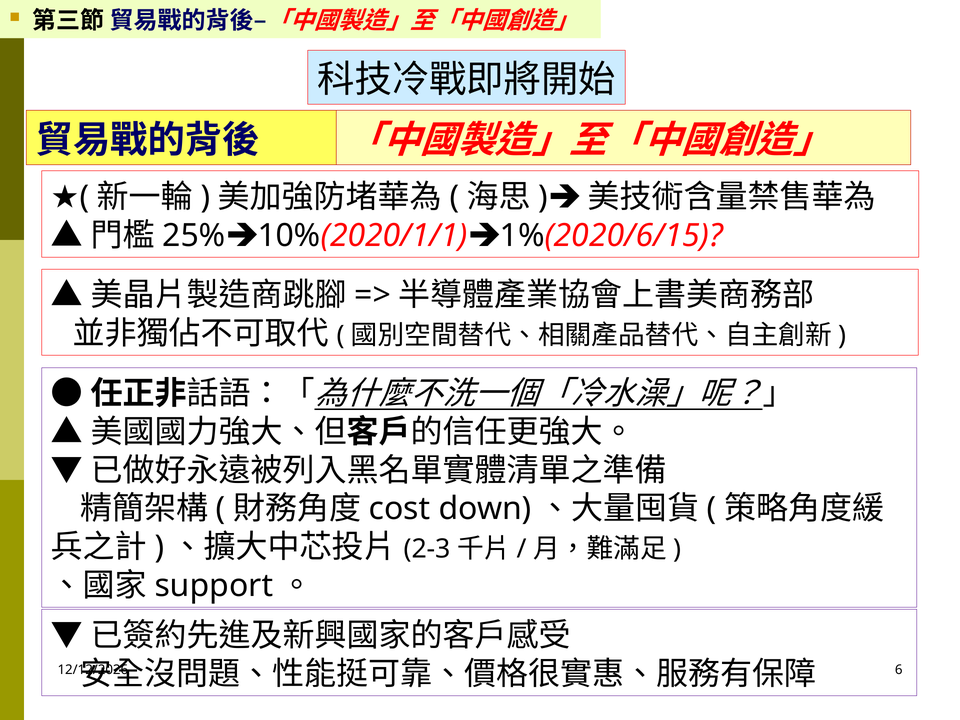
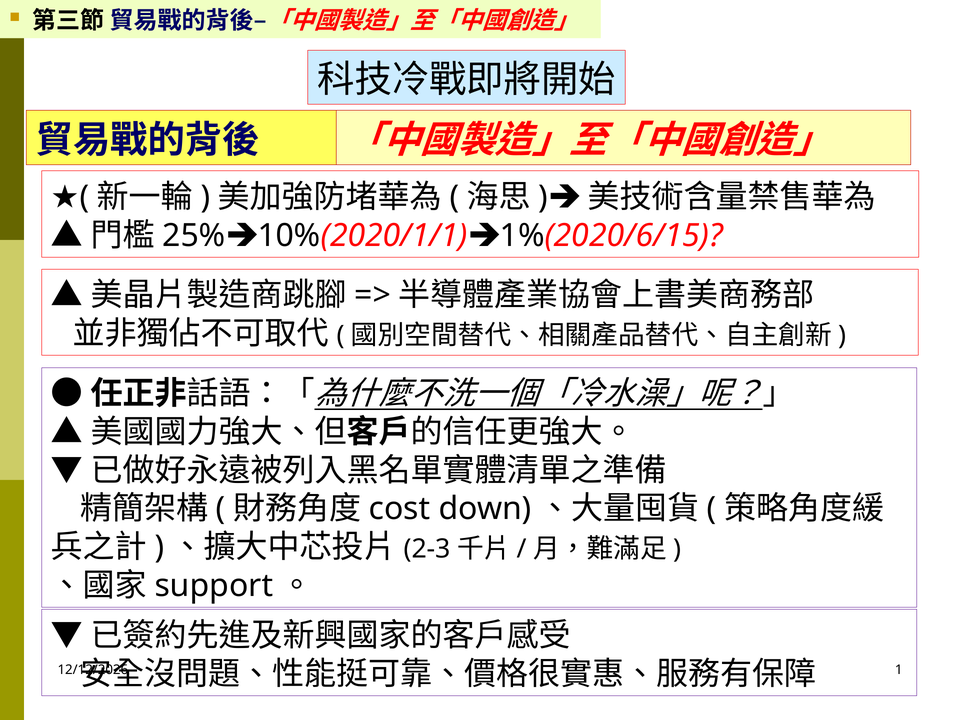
6: 6 -> 1
